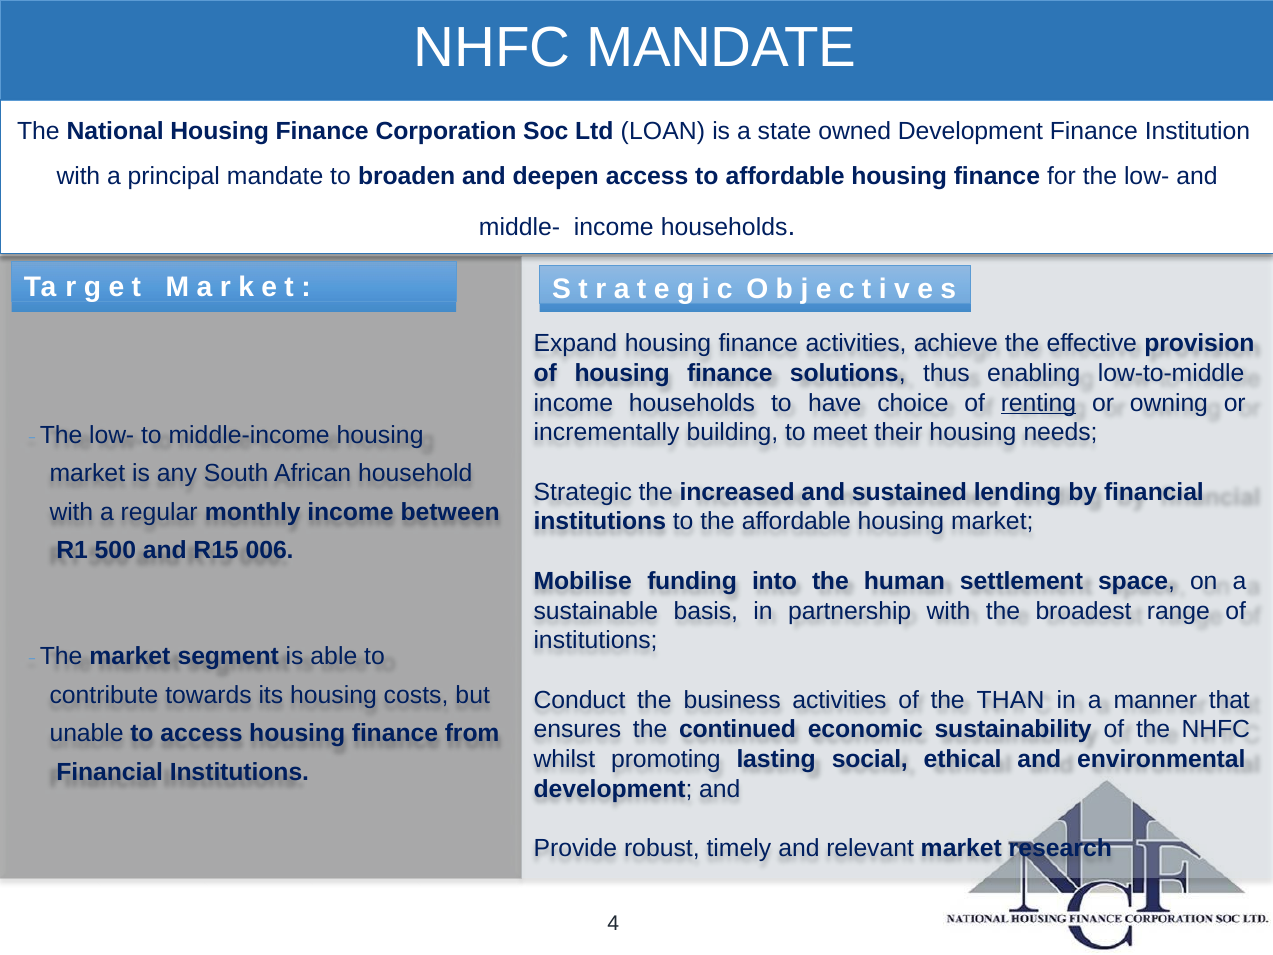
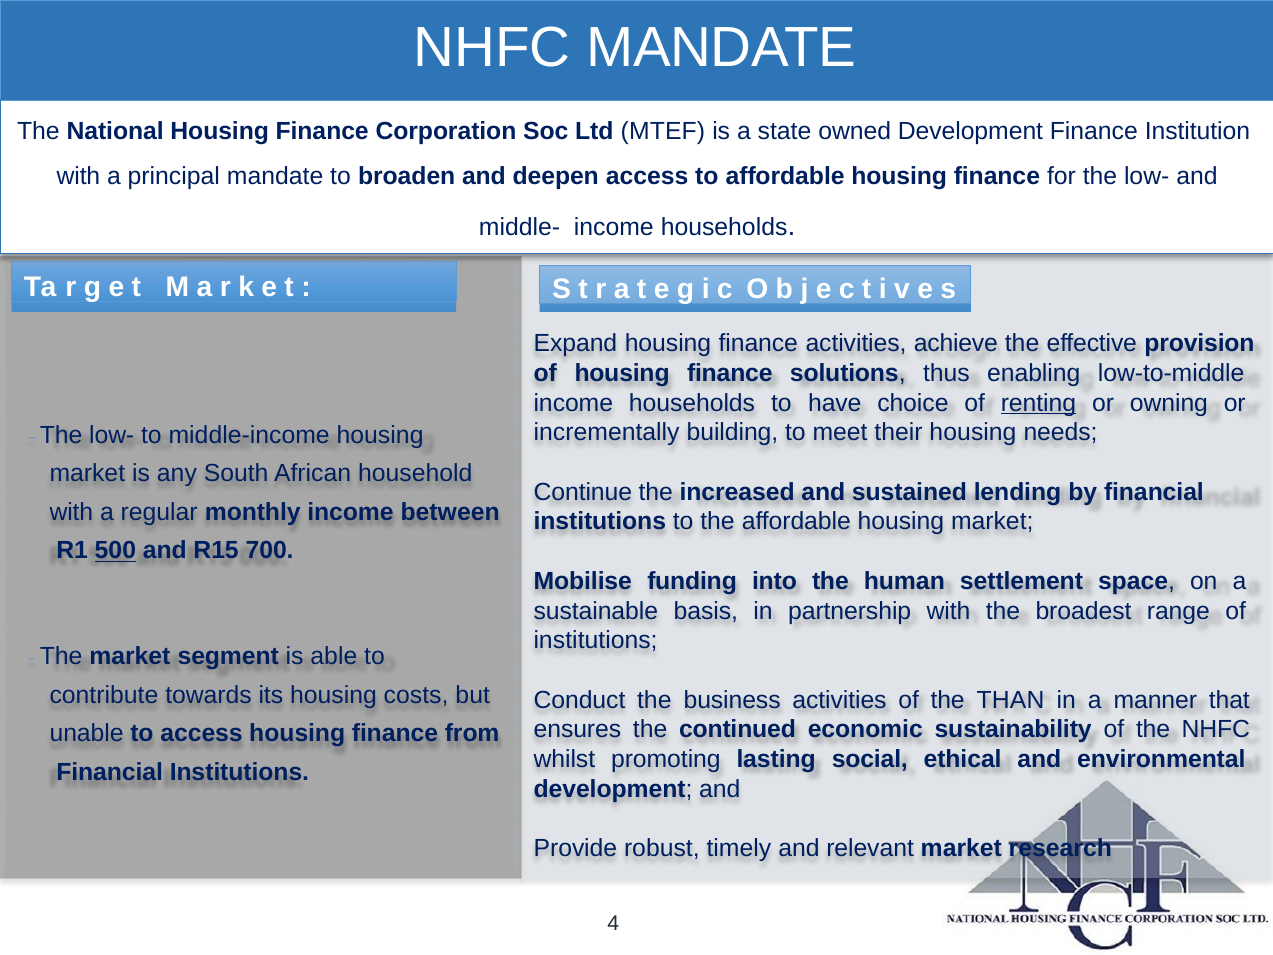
LOAN: LOAN -> MTEF
Strategic: Strategic -> Continue
500 underline: none -> present
006: 006 -> 700
